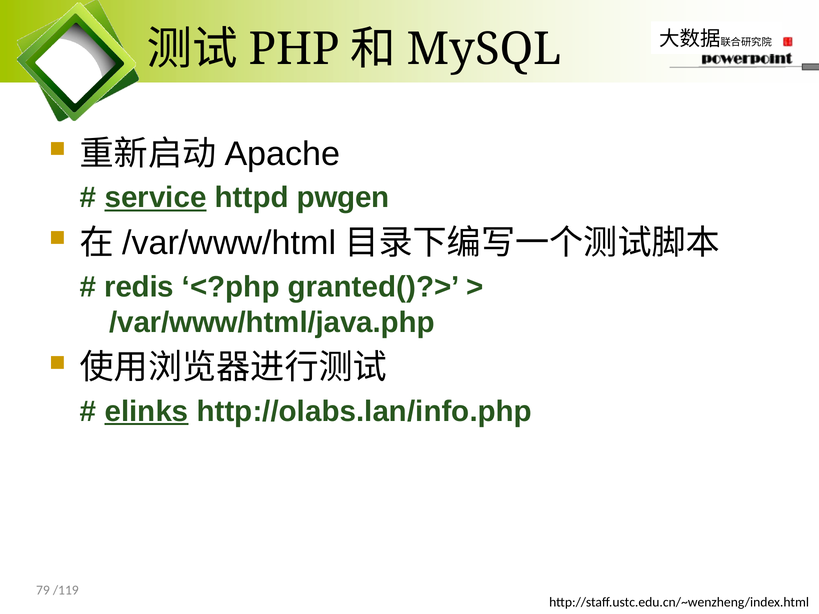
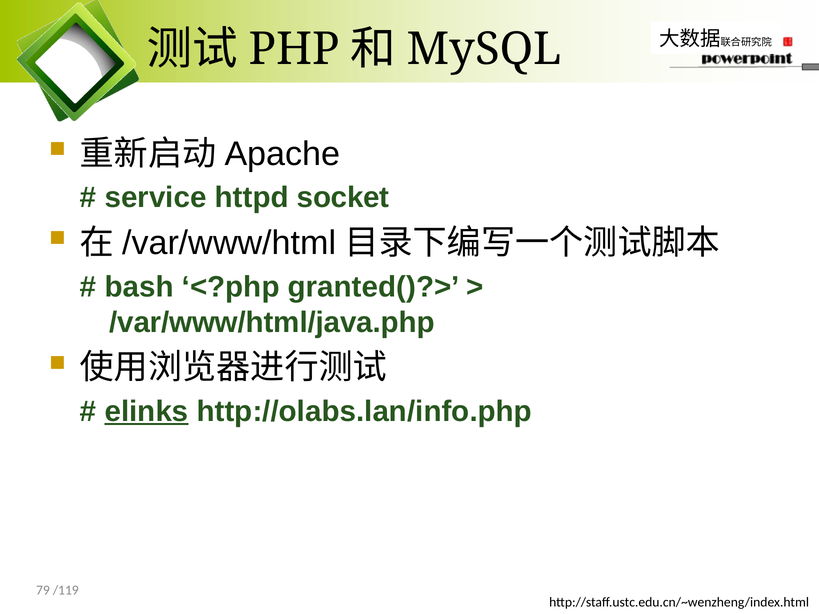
service underline: present -> none
pwgen: pwgen -> socket
redis: redis -> bash
